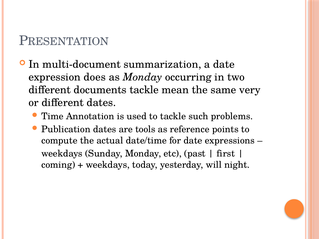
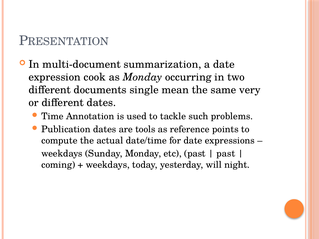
does: does -> cook
documents tackle: tackle -> single
first at (226, 154): first -> past
